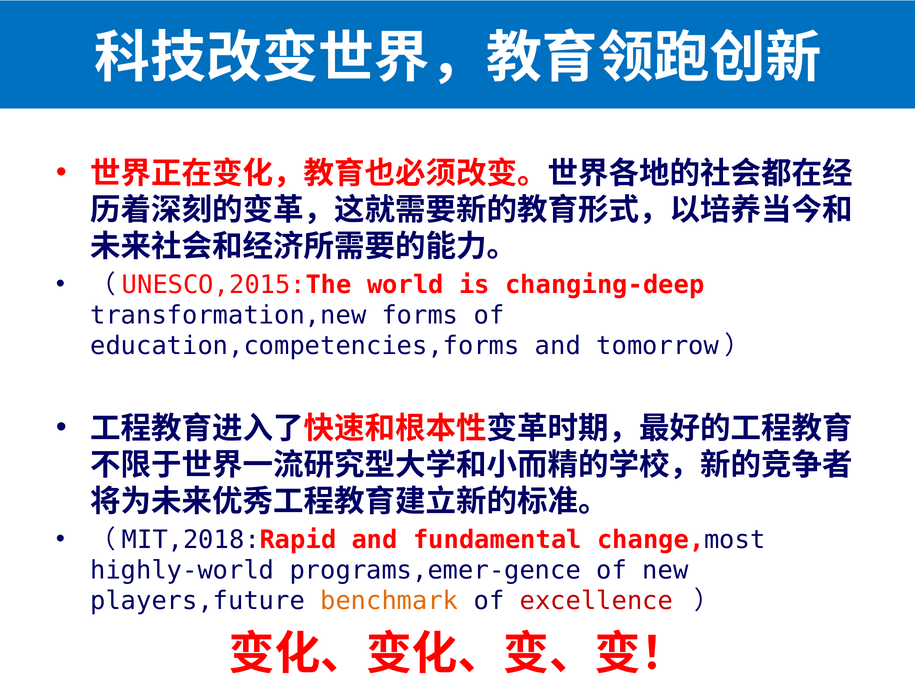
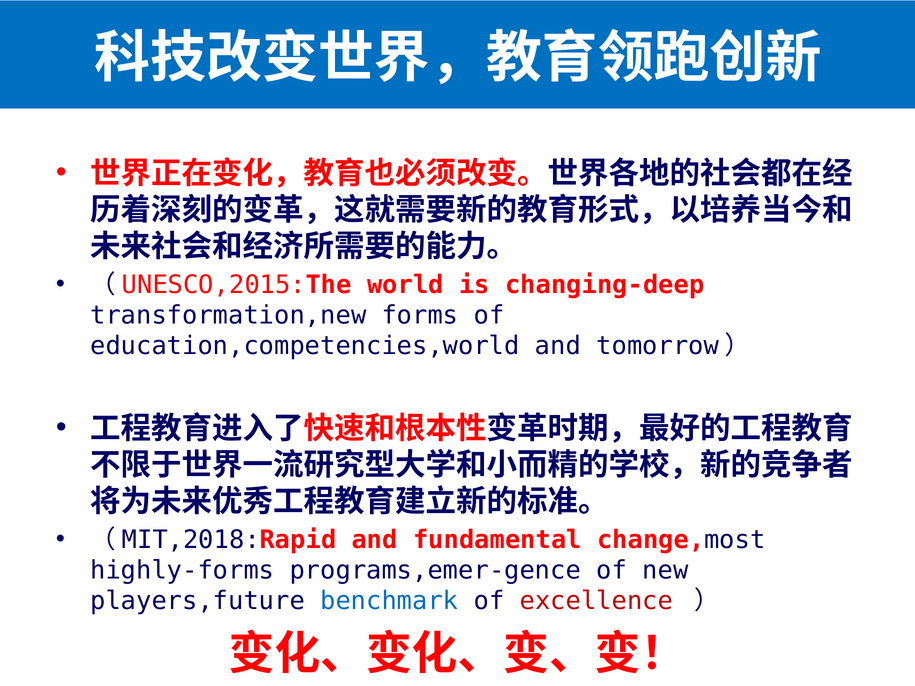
education,competencies,forms: education,competencies,forms -> education,competencies,world
highly-world: highly-world -> highly-forms
benchmark colour: orange -> blue
